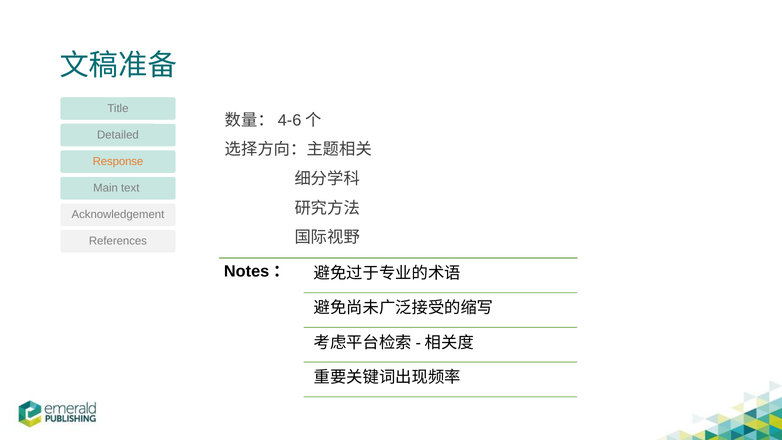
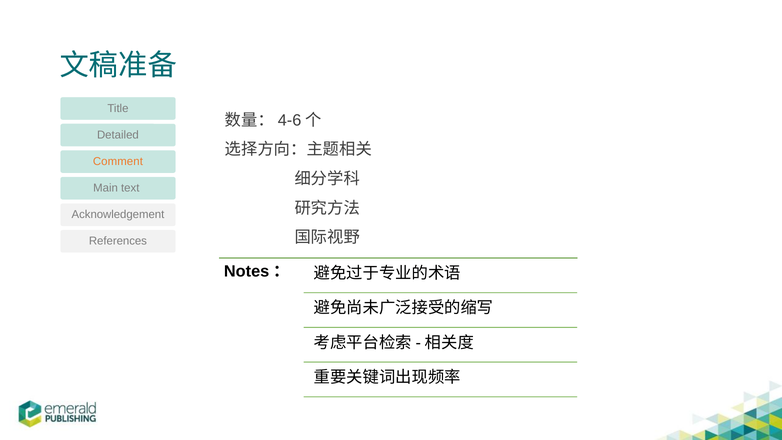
Response: Response -> Comment
